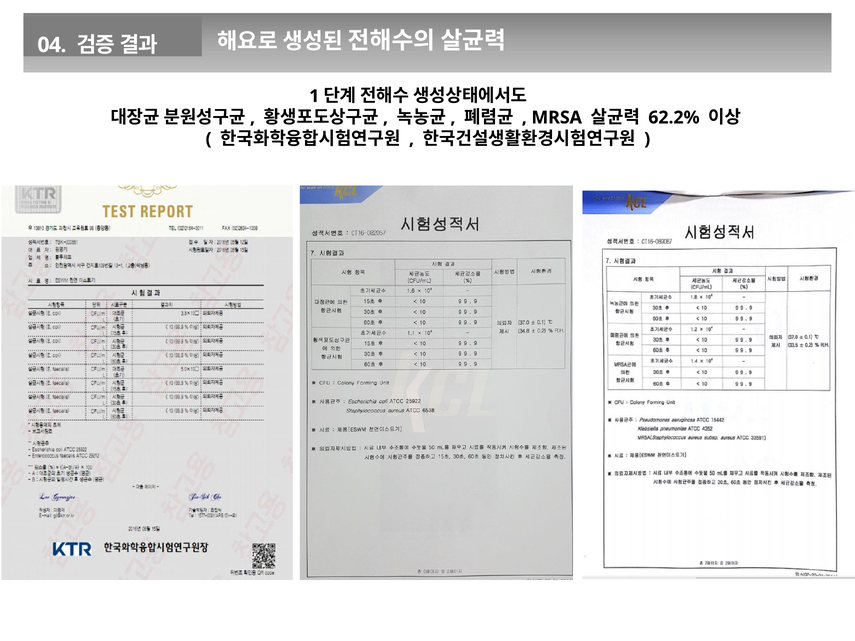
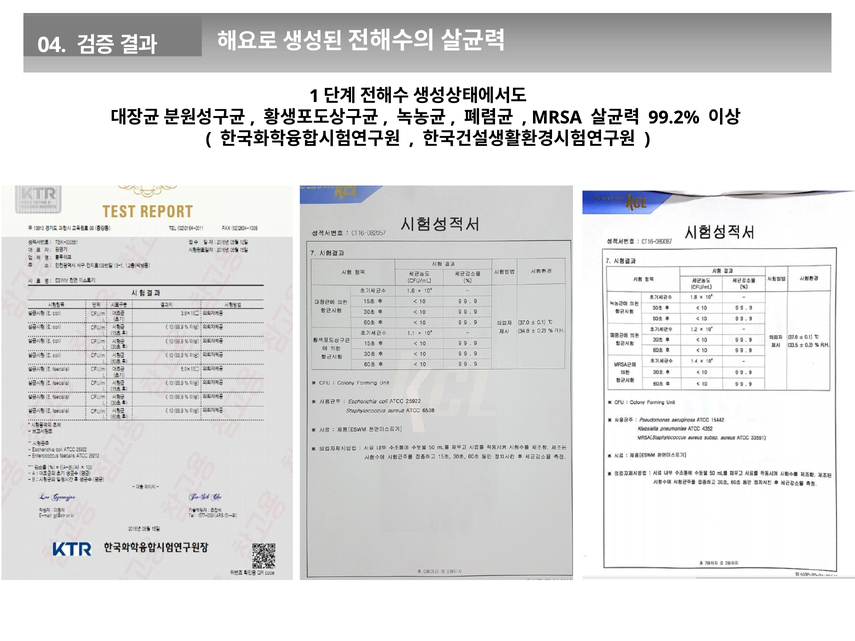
62.2%: 62.2% -> 99.2%
